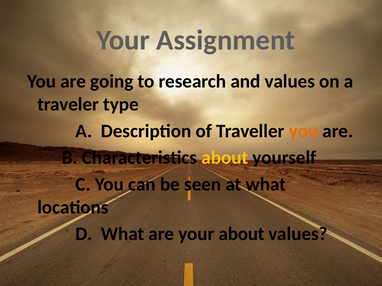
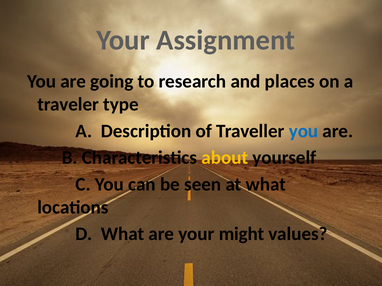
and values: values -> places
you at (303, 131) colour: orange -> blue
your about: about -> might
